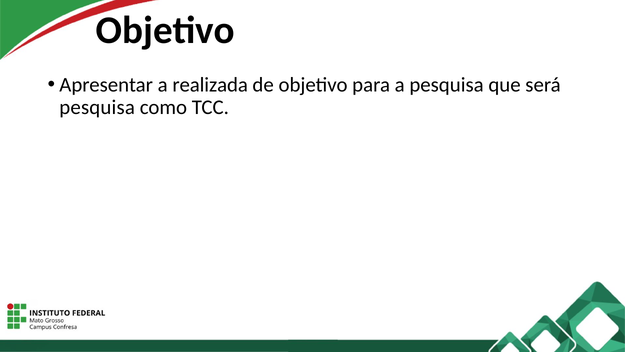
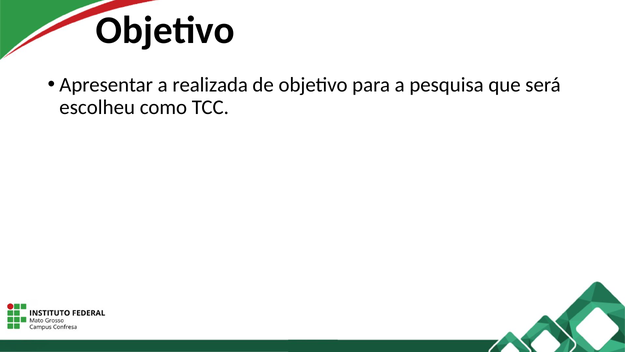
pesquisa at (97, 107): pesquisa -> escolheu
